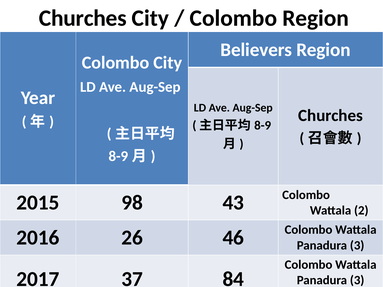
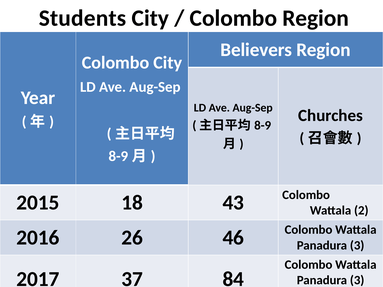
Churches at (83, 18): Churches -> Students
98: 98 -> 18
